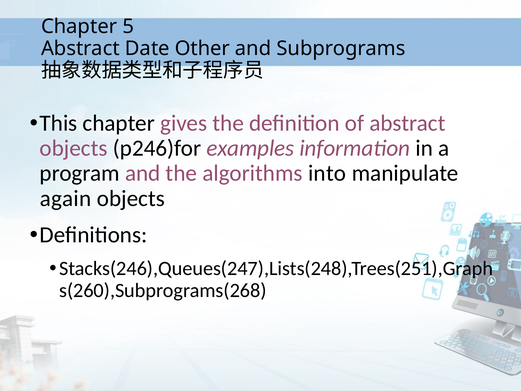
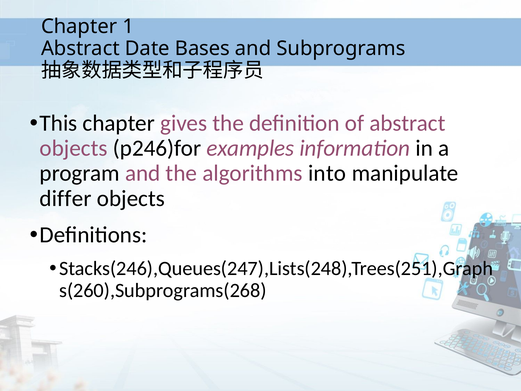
5: 5 -> 1
Other: Other -> Bases
again: again -> differ
